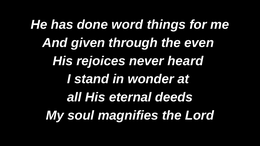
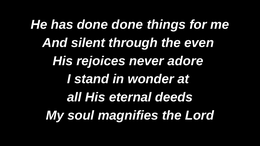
done word: word -> done
given: given -> silent
heard: heard -> adore
